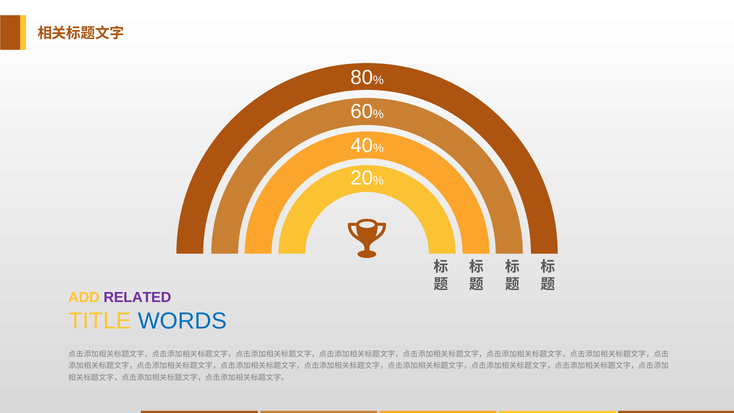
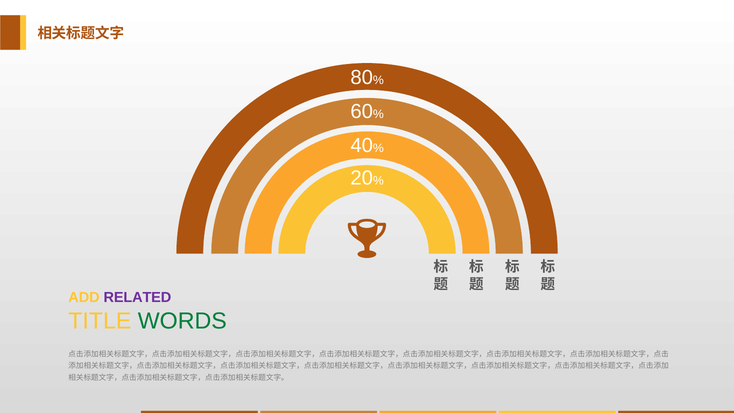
WORDS colour: blue -> green
